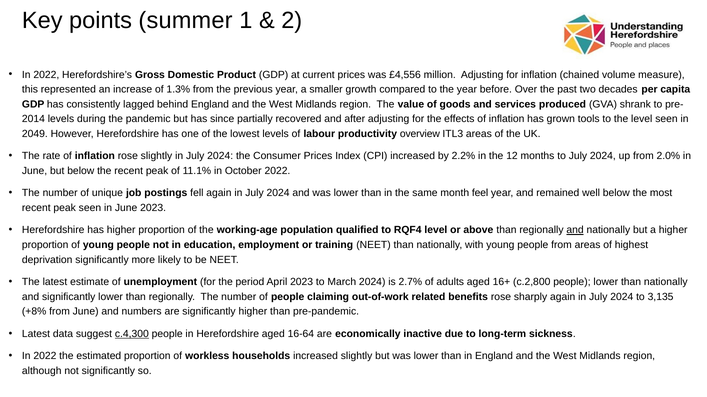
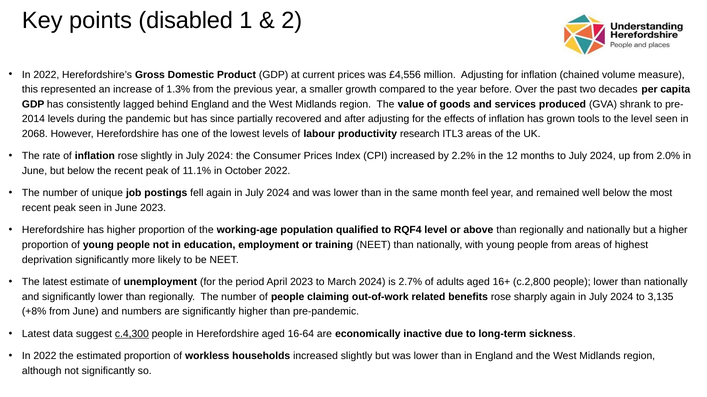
summer: summer -> disabled
2049: 2049 -> 2068
overview: overview -> research
and at (575, 230) underline: present -> none
